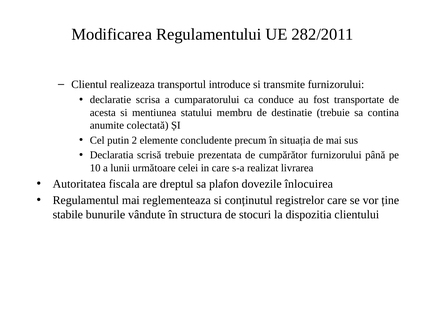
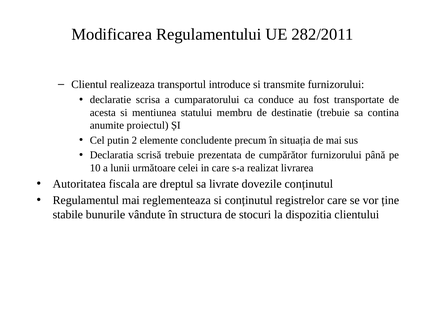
colectată: colectată -> proiectul
plafon: plafon -> livrate
dovezile înlocuirea: înlocuirea -> conținutul
